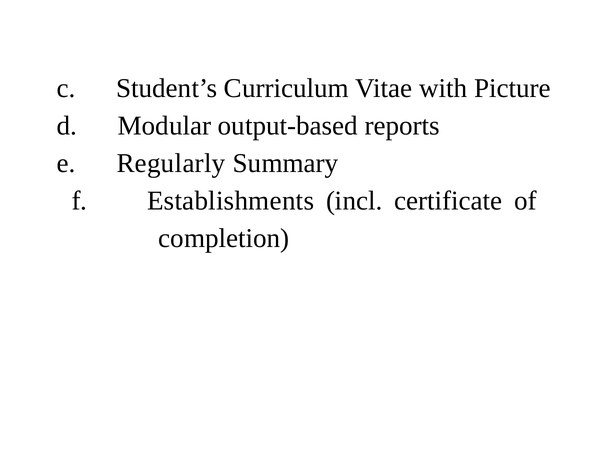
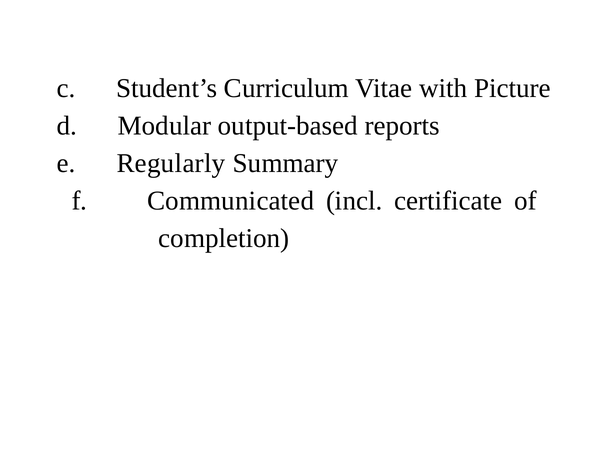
Establishments: Establishments -> Communicated
